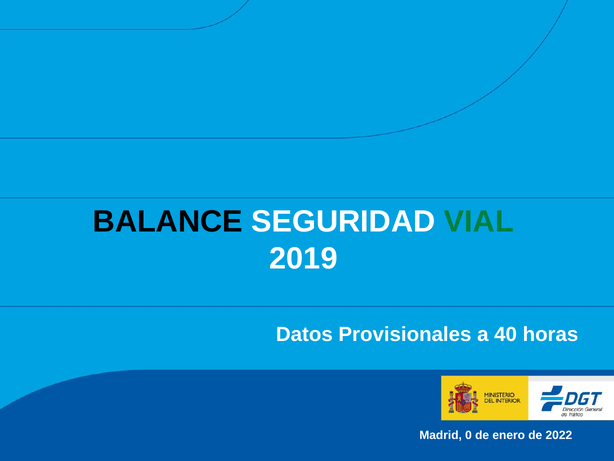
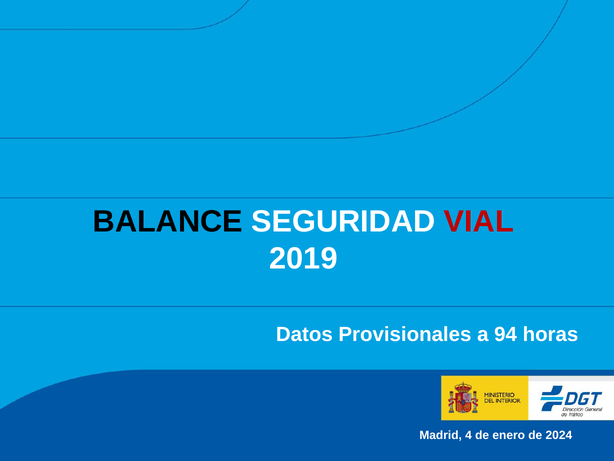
VIAL colour: green -> red
40: 40 -> 94
0: 0 -> 4
2022: 2022 -> 2024
